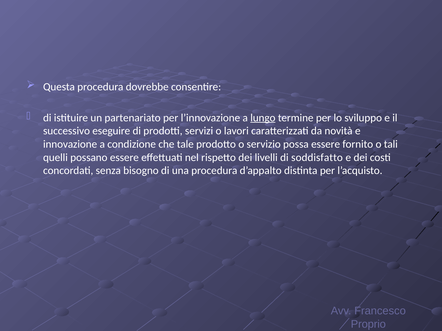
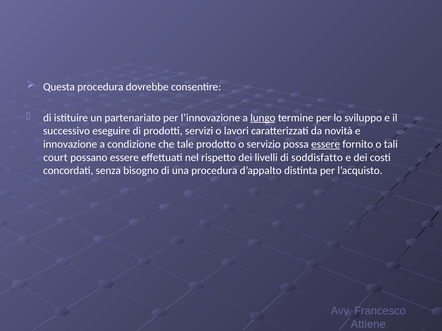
essere at (326, 144) underline: none -> present
quelli: quelli -> court
Proprio: Proprio -> Attiene
